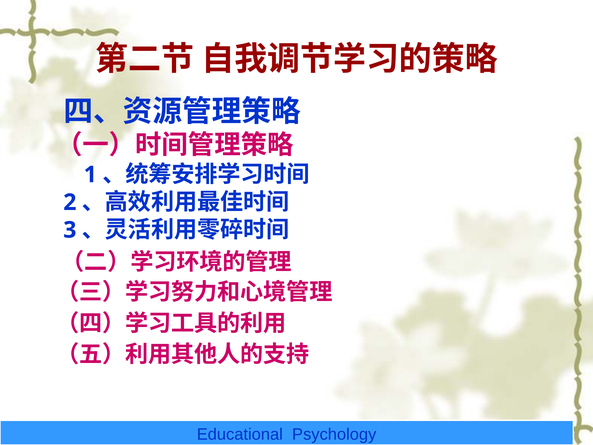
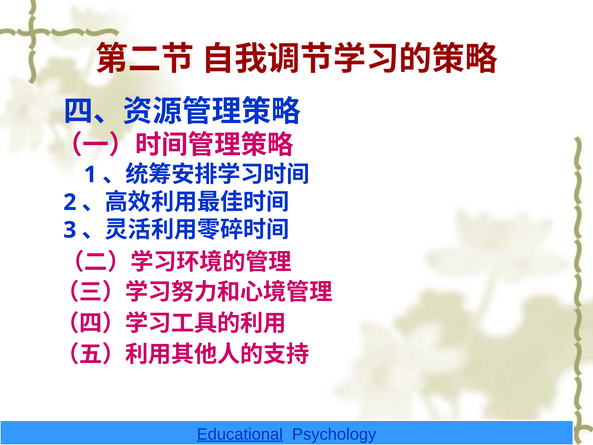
Educational underline: none -> present
